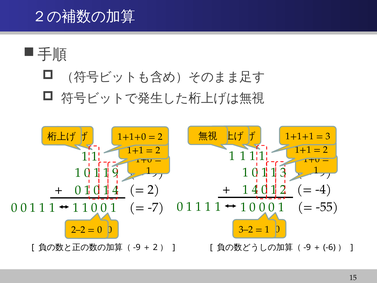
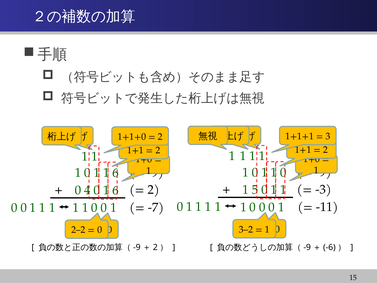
0 1 1 3: 3 -> 0
1 1 9: 9 -> 6
-4: -4 -> -3
4 at (255, 190): 4 -> 5
2 at (283, 190): 2 -> 1
1 at (87, 190): 1 -> 4
0 1 4: 4 -> 6
-55: -55 -> -11
